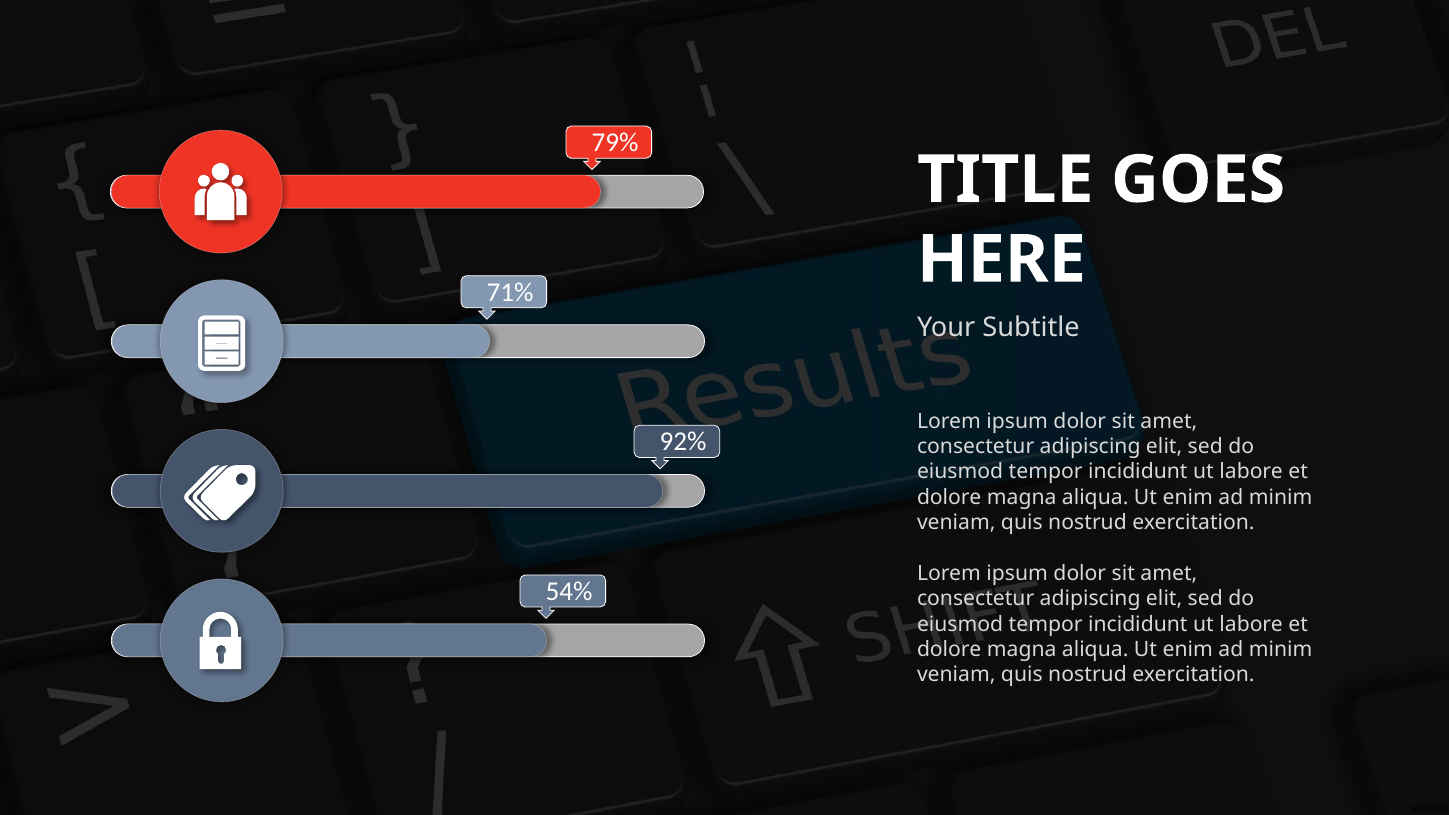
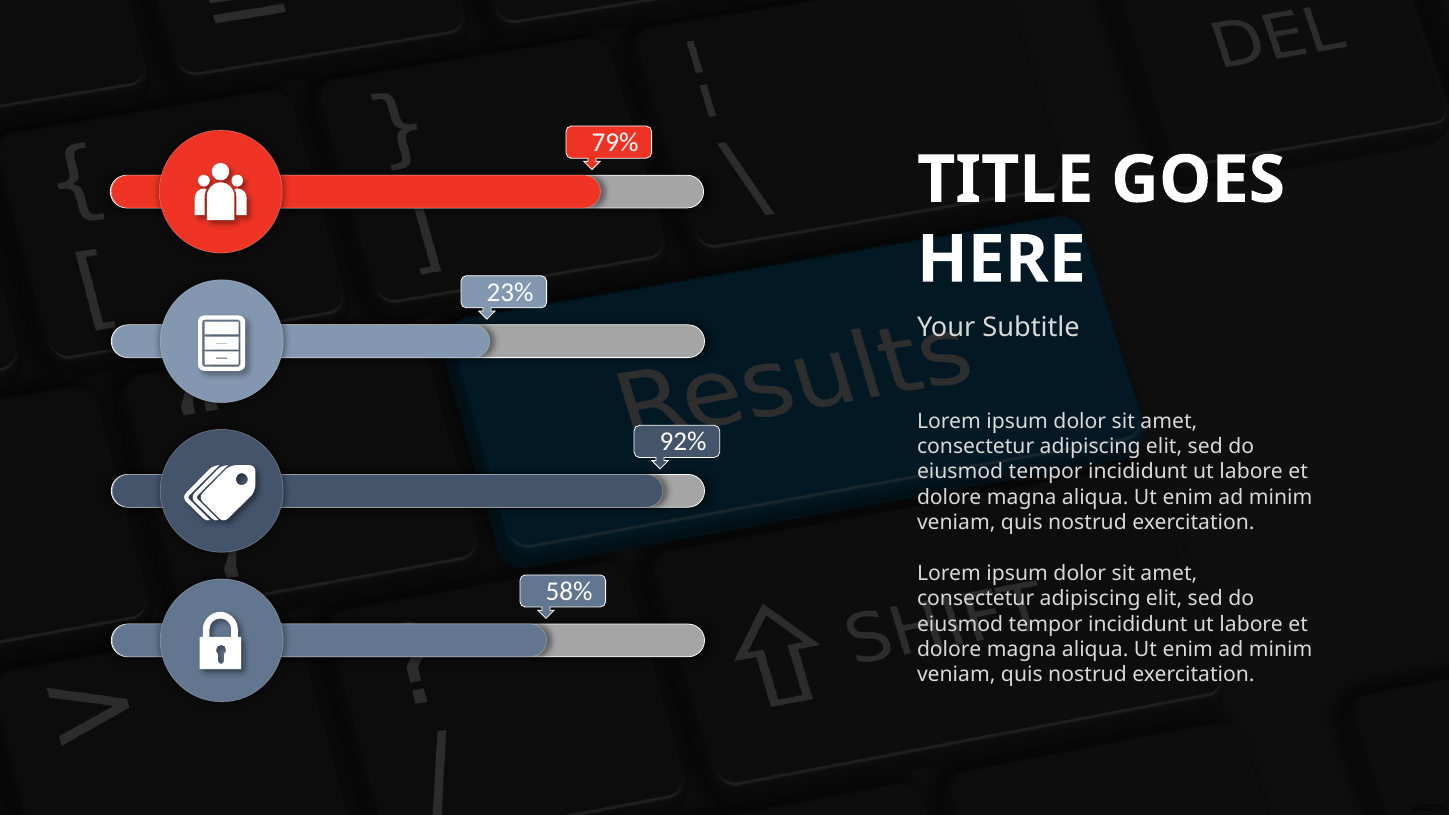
71%: 71% -> 23%
54%: 54% -> 58%
